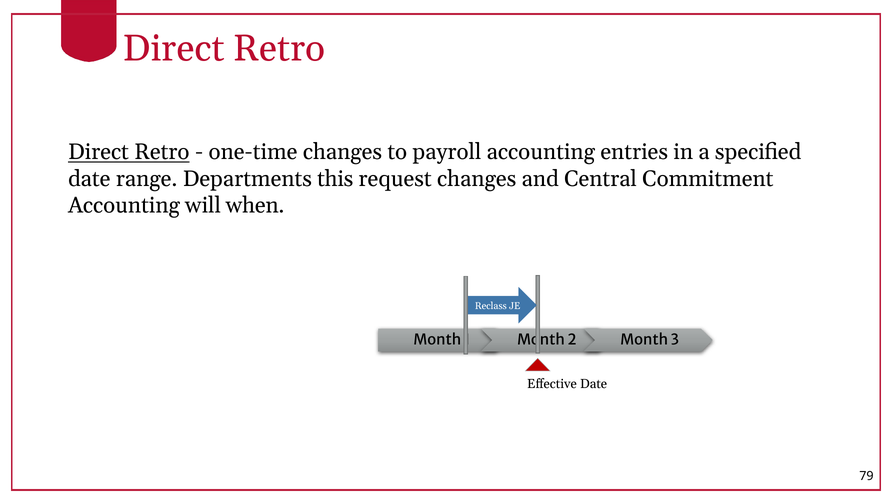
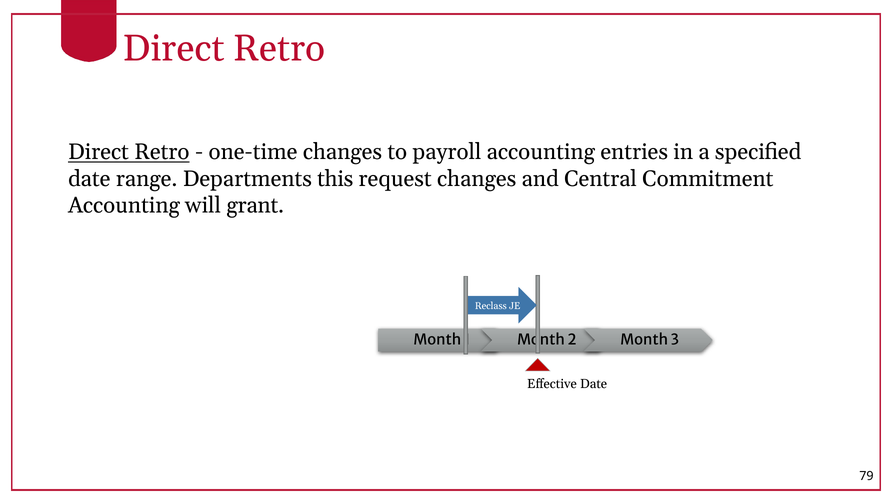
when: when -> grant
